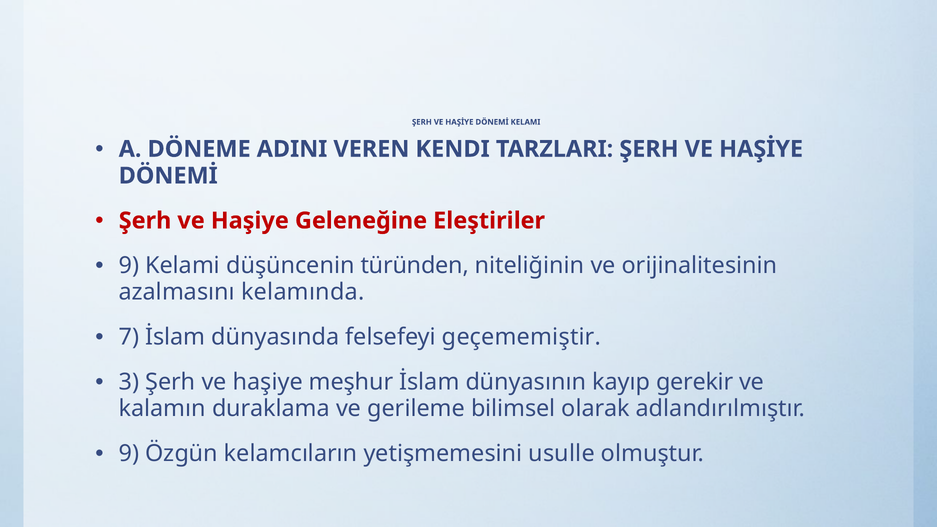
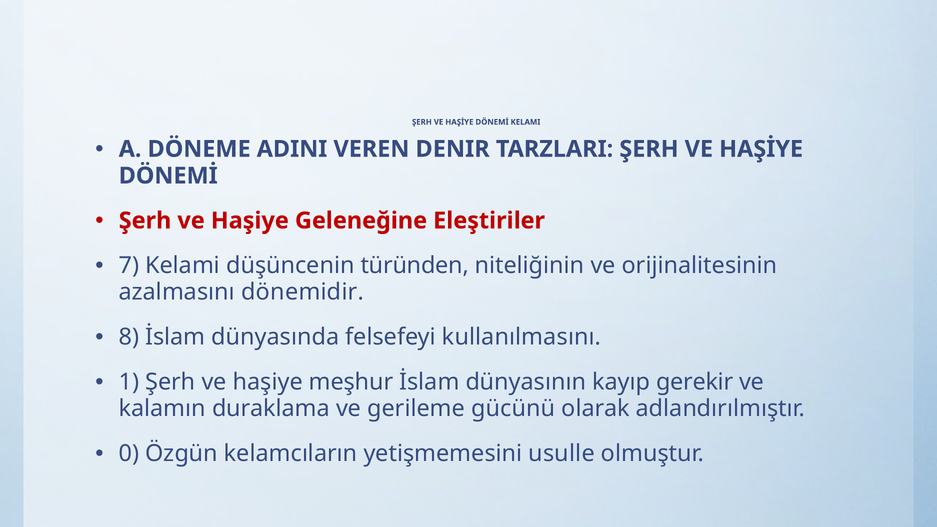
KENDI: KENDI -> DENIR
9 at (129, 266): 9 -> 7
kelamında: kelamında -> dönemidir
7: 7 -> 8
geçememiştir: geçememiştir -> kullanılmasını
3: 3 -> 1
bilimsel: bilimsel -> gücünü
9 at (129, 454): 9 -> 0
